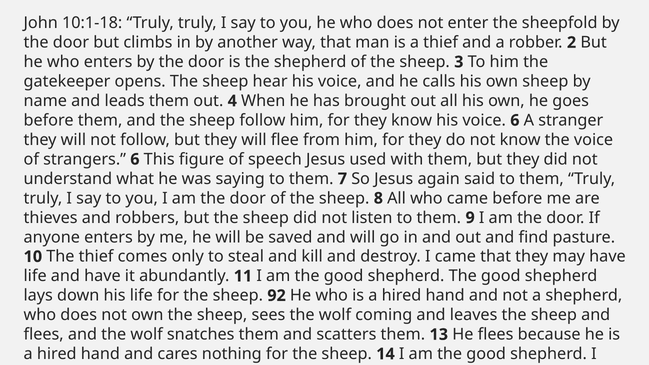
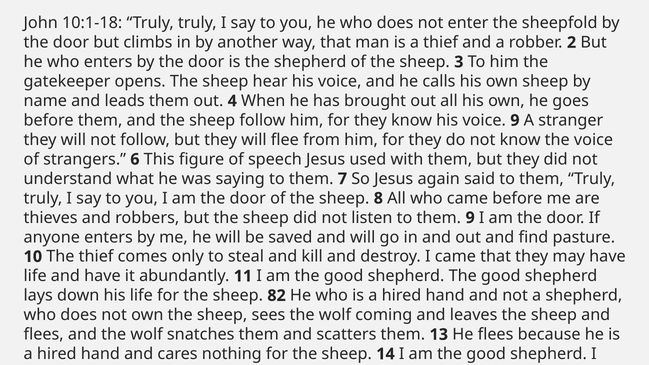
voice 6: 6 -> 9
92: 92 -> 82
